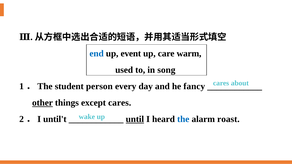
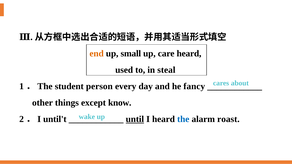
end colour: blue -> orange
event: event -> small
care warm: warm -> heard
song: song -> steal
other underline: present -> none
except cares: cares -> know
